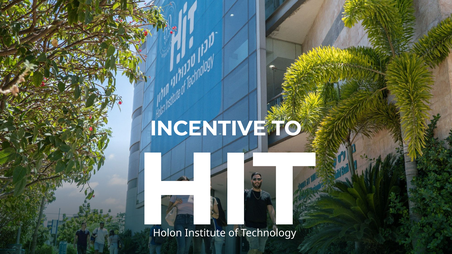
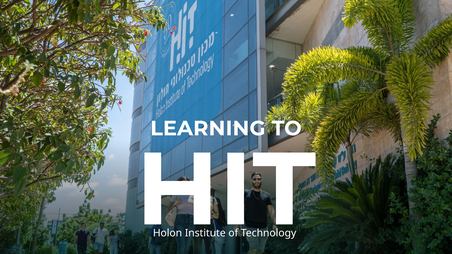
INCENTIVE: INCENTIVE -> LEARNING
